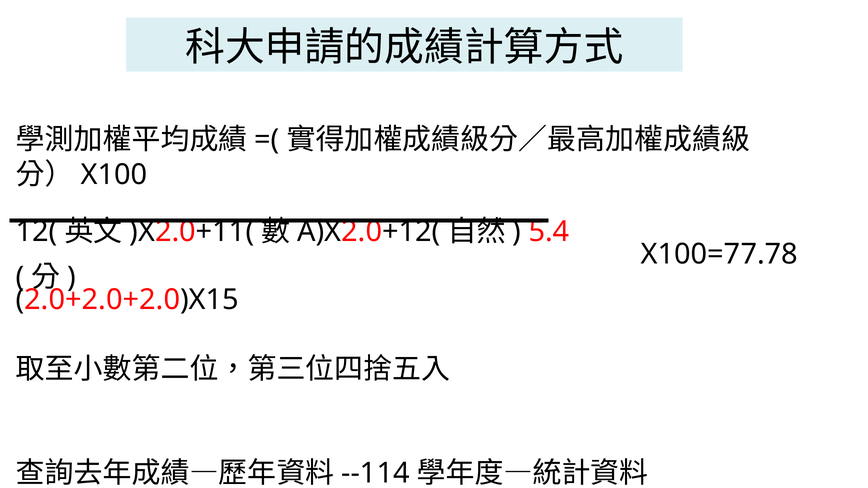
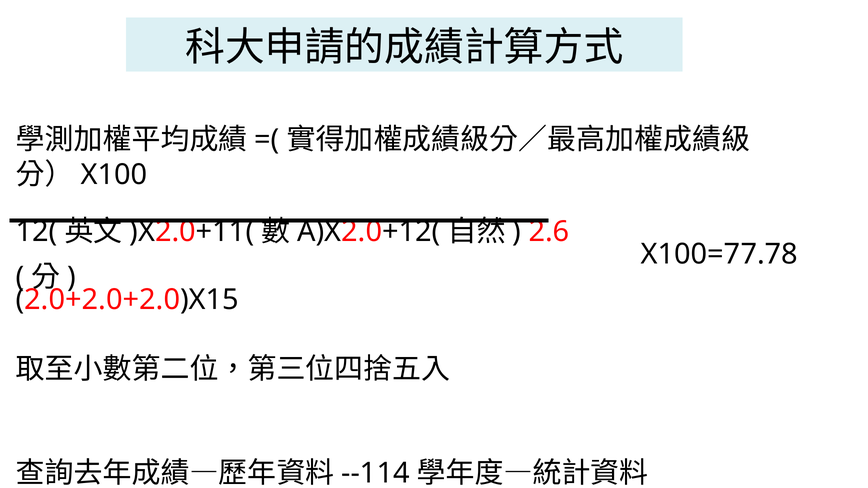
5.4: 5.4 -> 2.6
